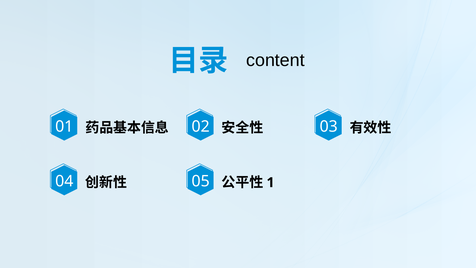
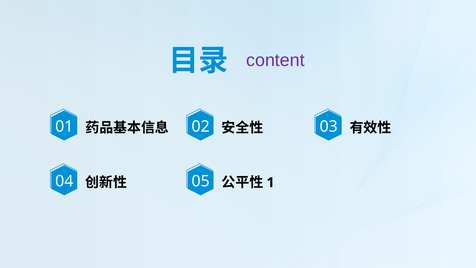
content colour: black -> purple
